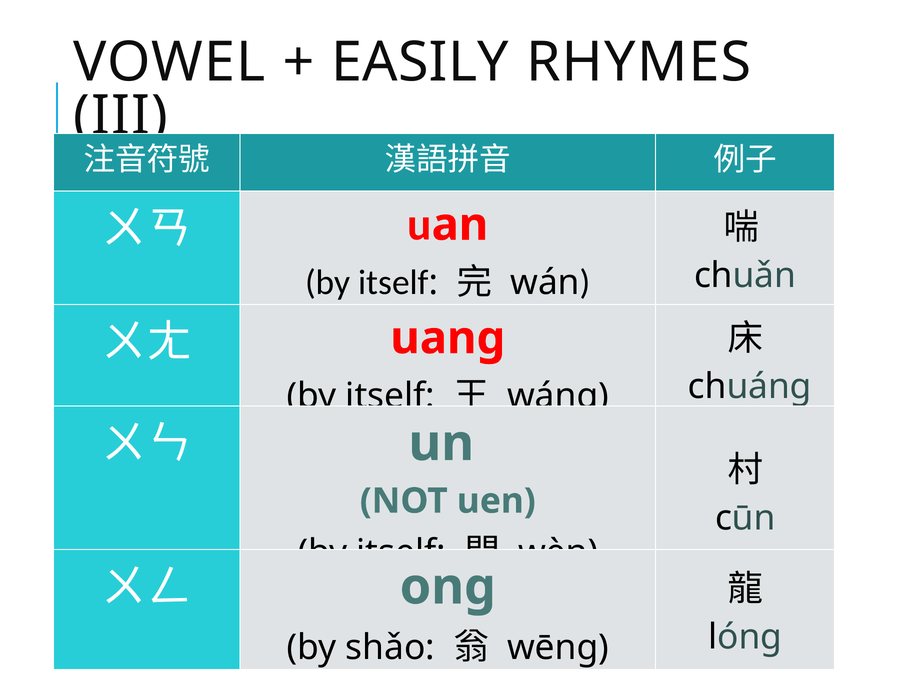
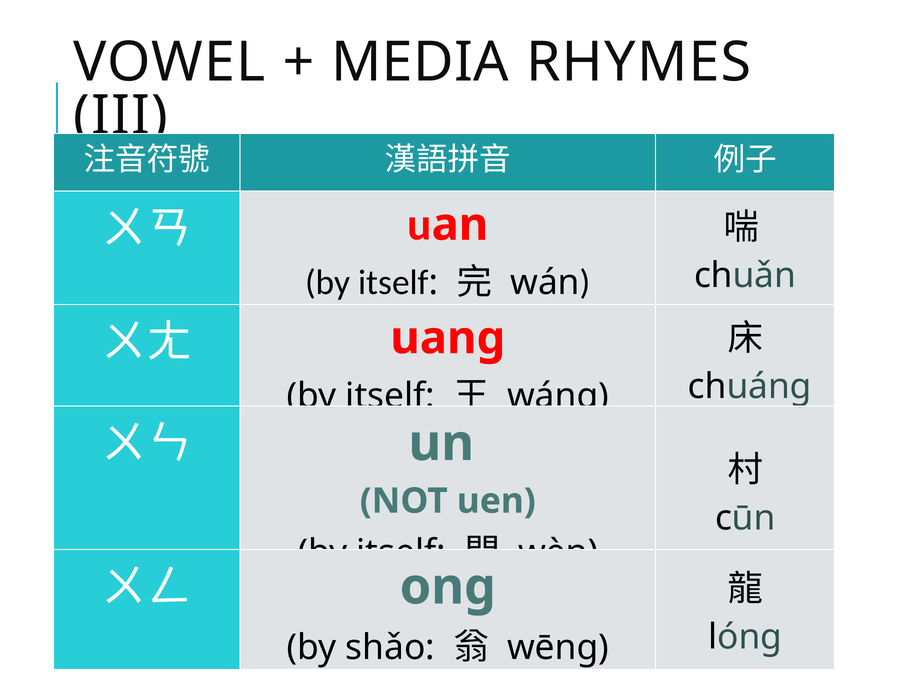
EASILY: EASILY -> MEDIA
